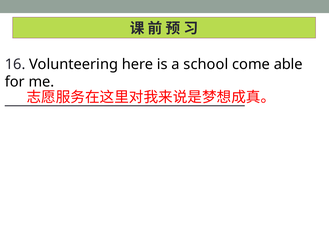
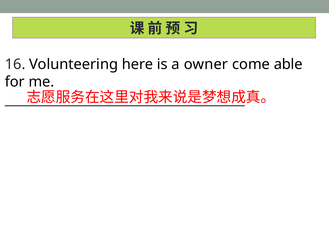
school: school -> owner
